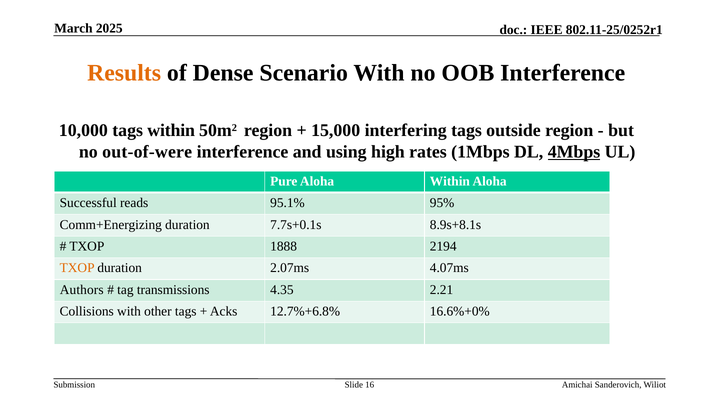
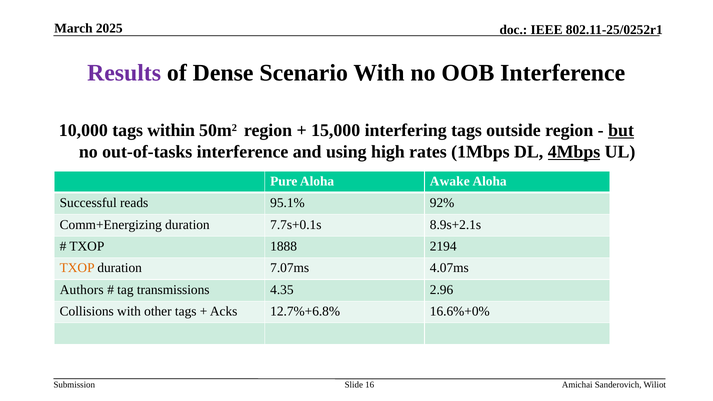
Results colour: orange -> purple
but underline: none -> present
out-of-were: out-of-were -> out-of-tasks
Aloha Within: Within -> Awake
95%: 95% -> 92%
8.9s+8.1s: 8.9s+8.1s -> 8.9s+2.1s
2.07ms: 2.07ms -> 7.07ms
2.21: 2.21 -> 2.96
